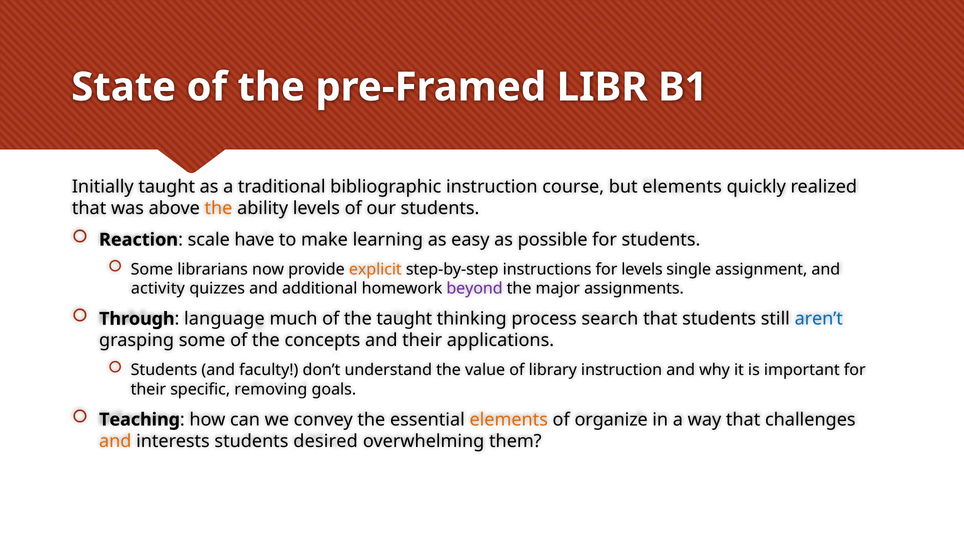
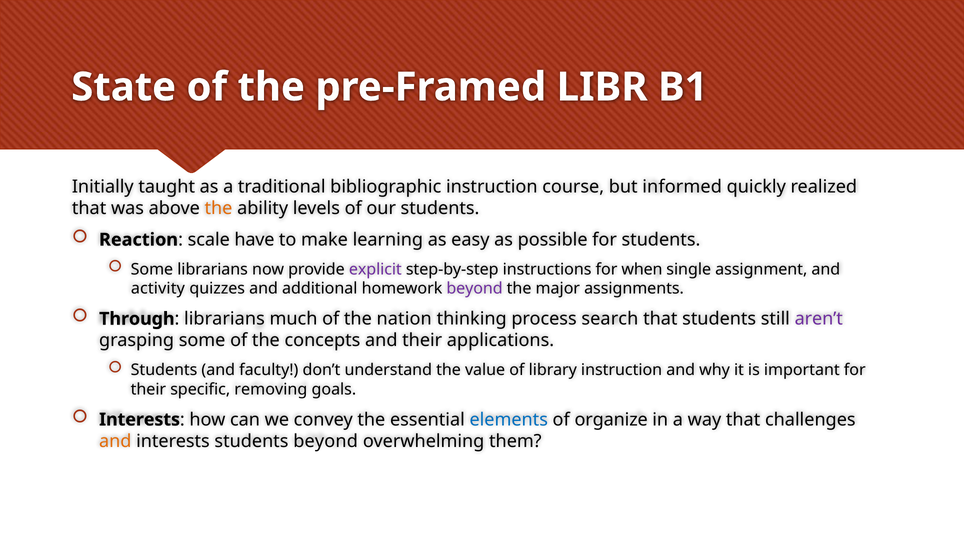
but elements: elements -> informed
explicit colour: orange -> purple
for levels: levels -> when
language at (224, 319): language -> librarians
the taught: taught -> nation
aren’t colour: blue -> purple
Teaching at (140, 420): Teaching -> Interests
elements at (509, 420) colour: orange -> blue
students desired: desired -> beyond
